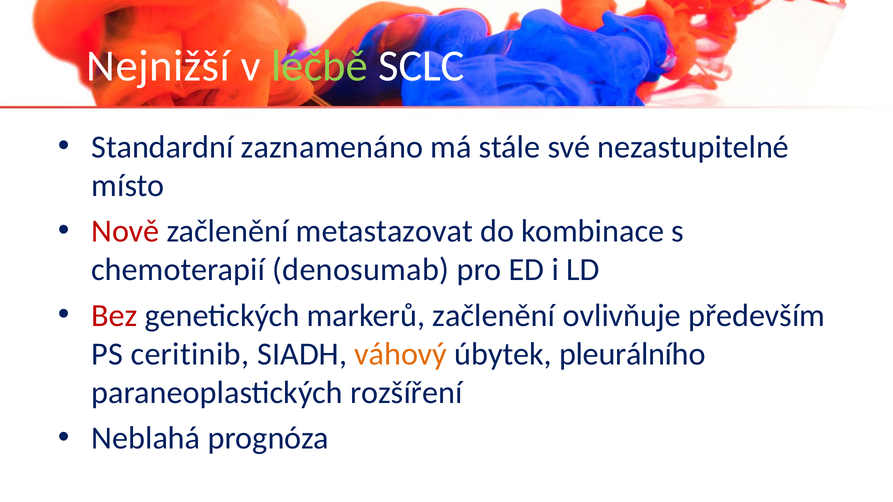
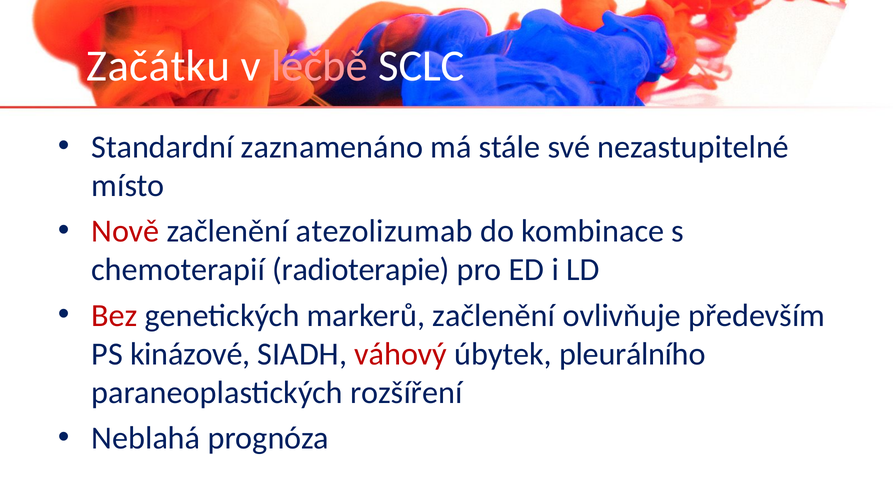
Nejnižší: Nejnižší -> Začátku
léčbě colour: light green -> pink
metastazovat: metastazovat -> atezolizumab
denosumab: denosumab -> radioterapie
ceritinib: ceritinib -> kinázové
váhový colour: orange -> red
